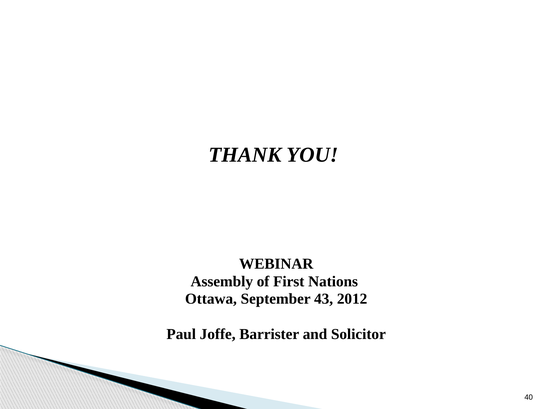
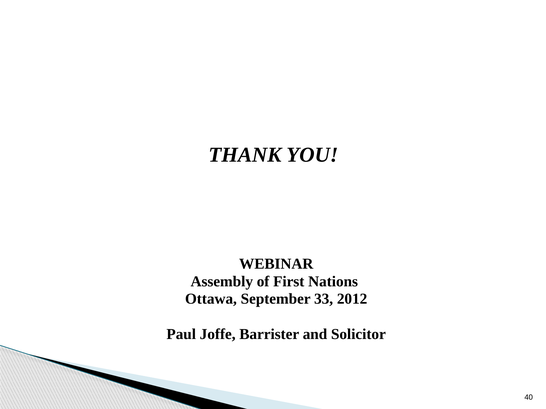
43: 43 -> 33
